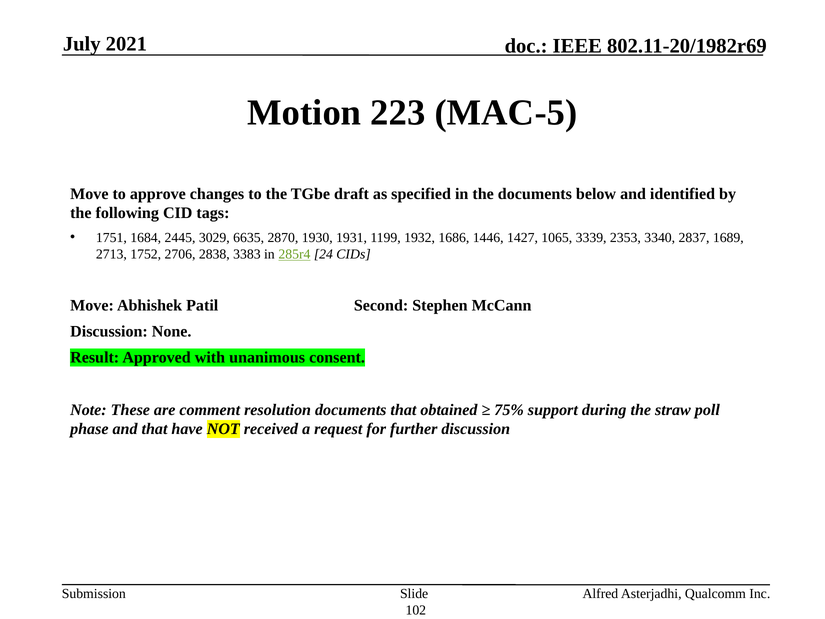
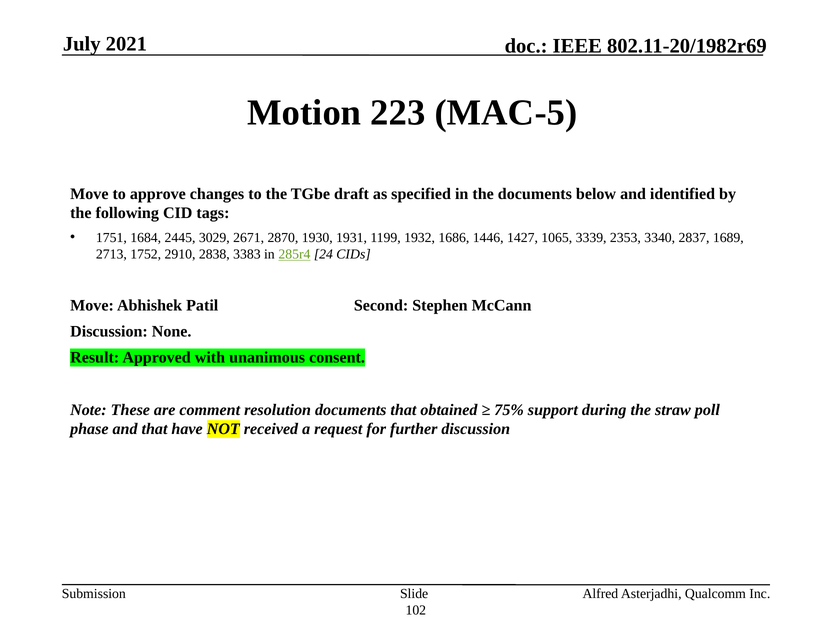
6635: 6635 -> 2671
2706: 2706 -> 2910
